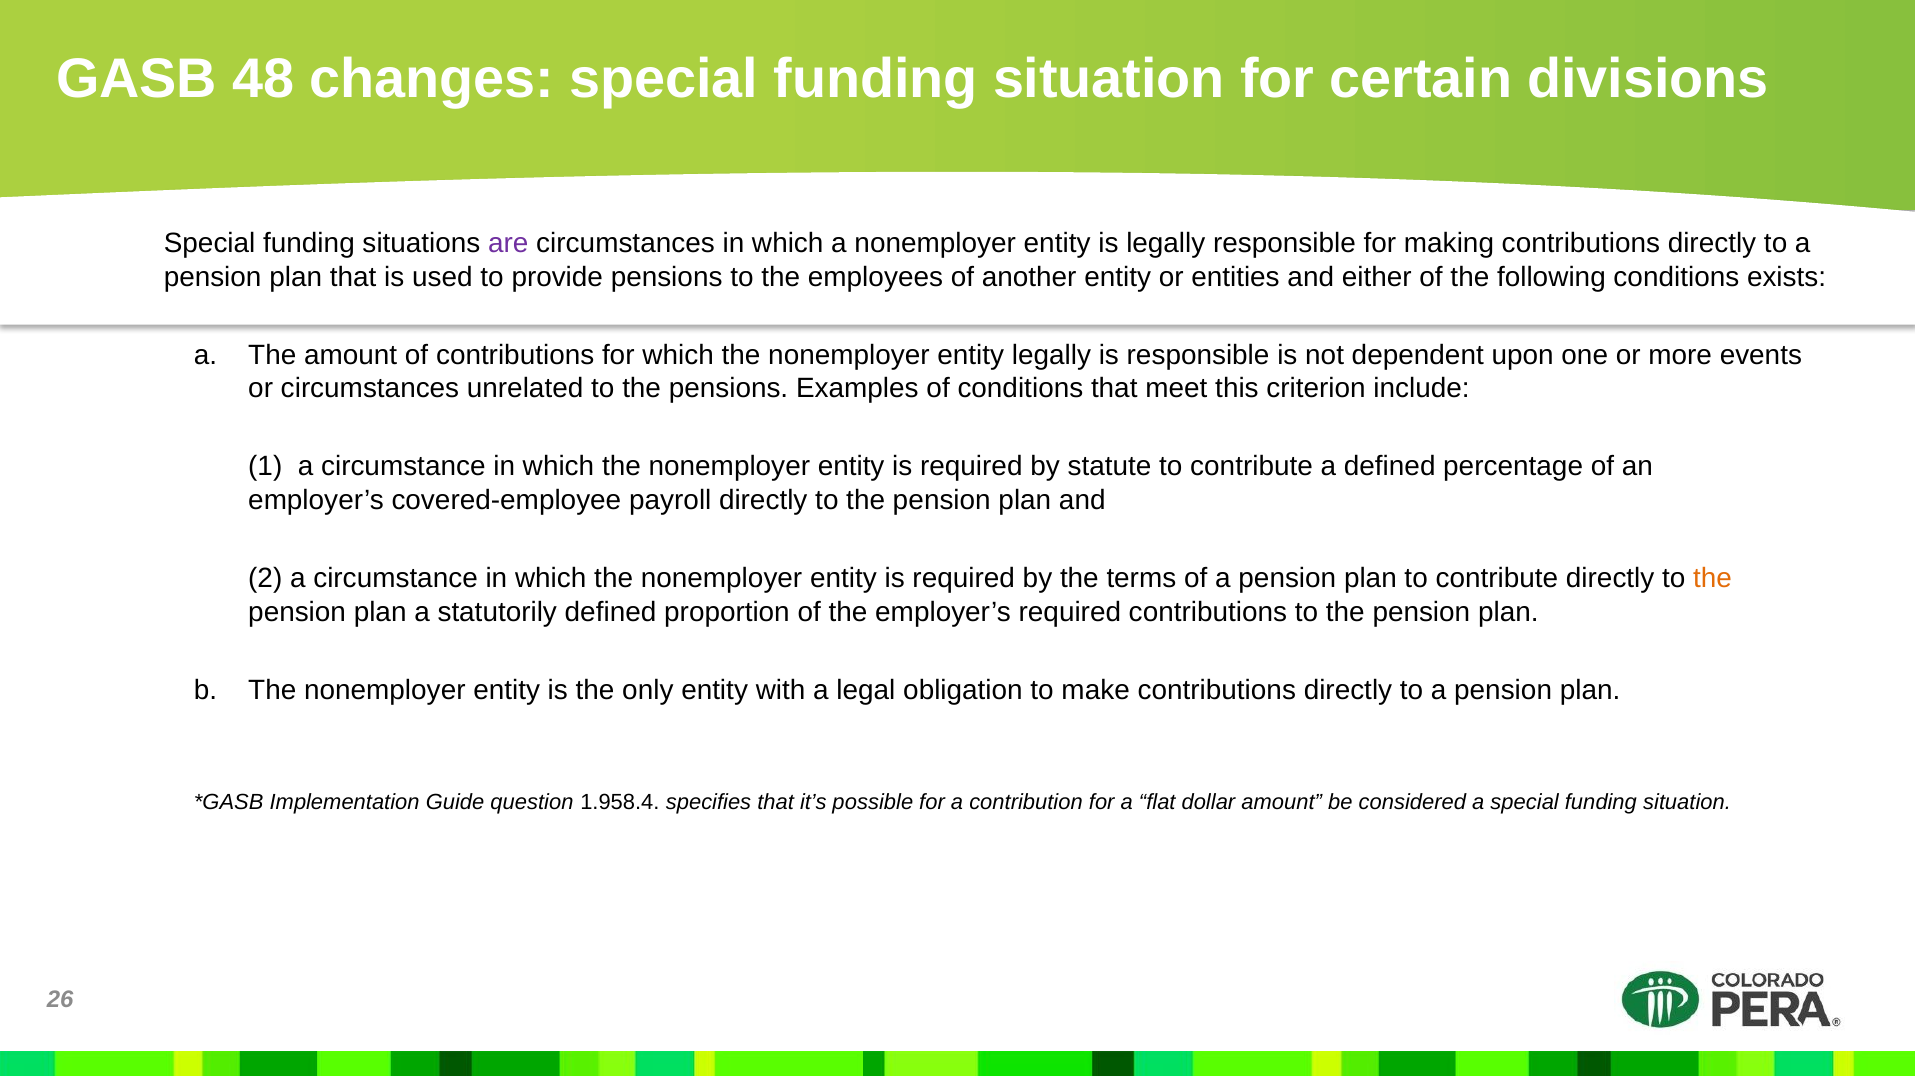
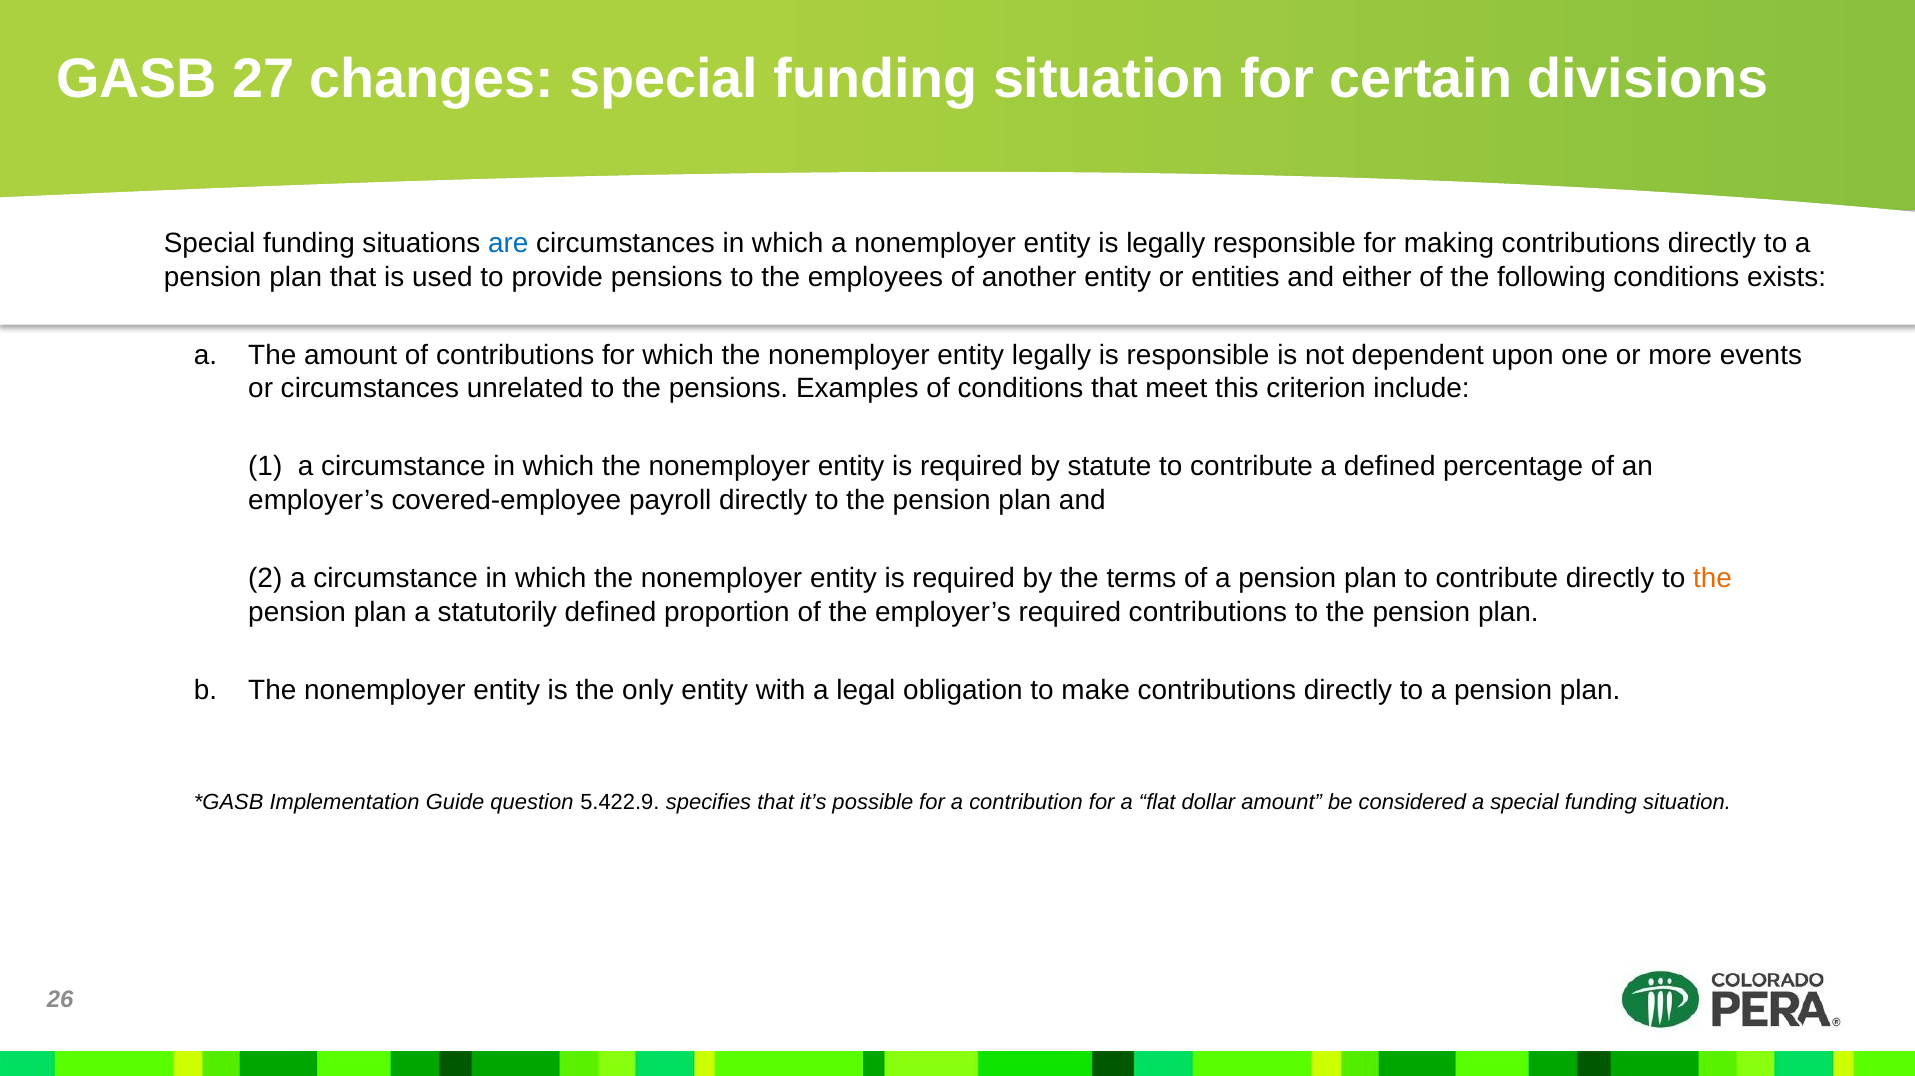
48: 48 -> 27
are colour: purple -> blue
1.958.4: 1.958.4 -> 5.422.9
